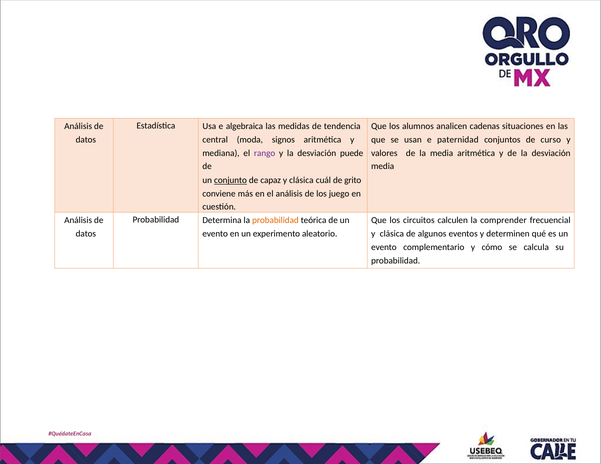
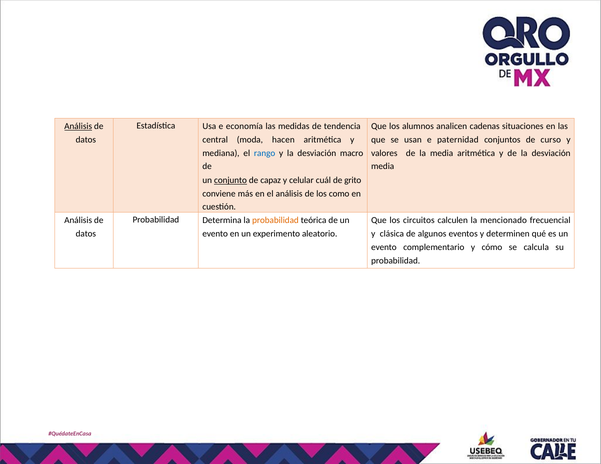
algebraica: algebraica -> economía
Análisis at (78, 126) underline: none -> present
signos: signos -> hacen
rango colour: purple -> blue
puede: puede -> macro
clásica at (301, 180): clásica -> celular
juego: juego -> como
comprender: comprender -> mencionado
